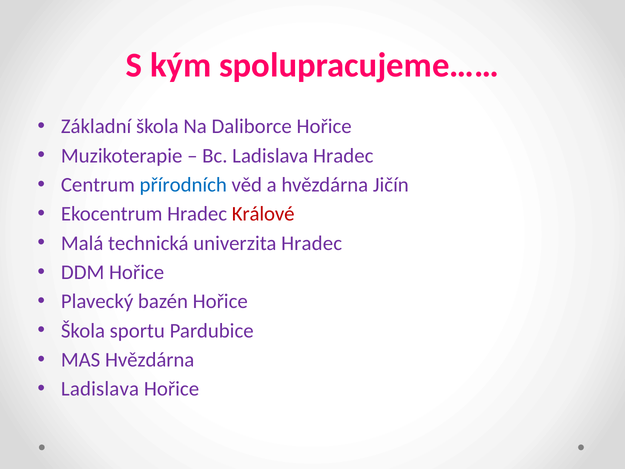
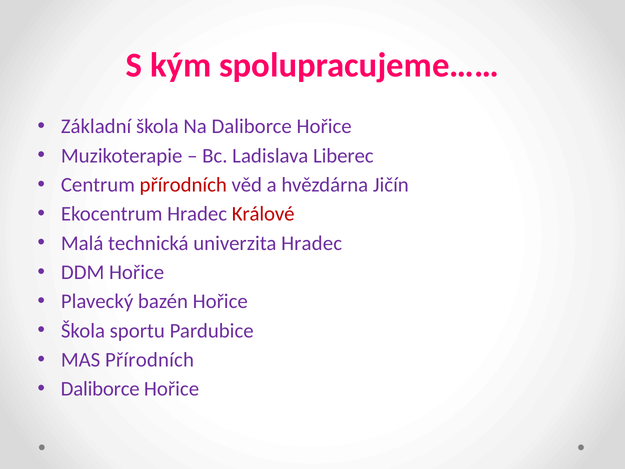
Ladislava Hradec: Hradec -> Liberec
přírodních at (183, 185) colour: blue -> red
MAS Hvězdárna: Hvězdárna -> Přírodních
Ladislava at (100, 389): Ladislava -> Daliborce
